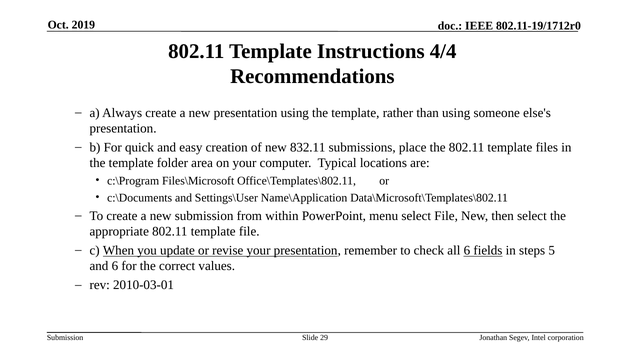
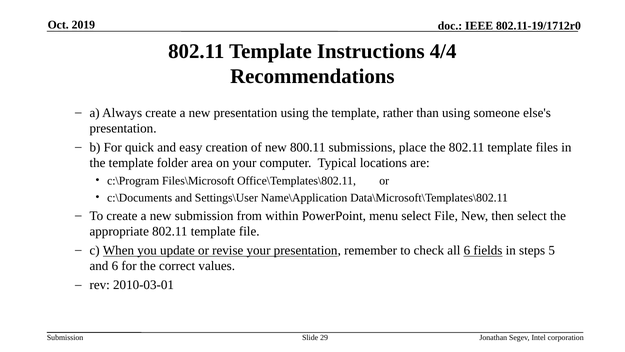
832.11: 832.11 -> 800.11
